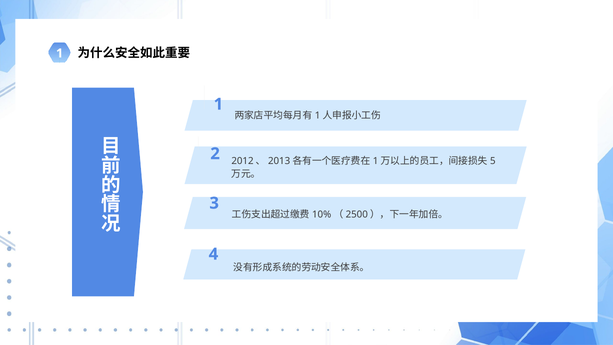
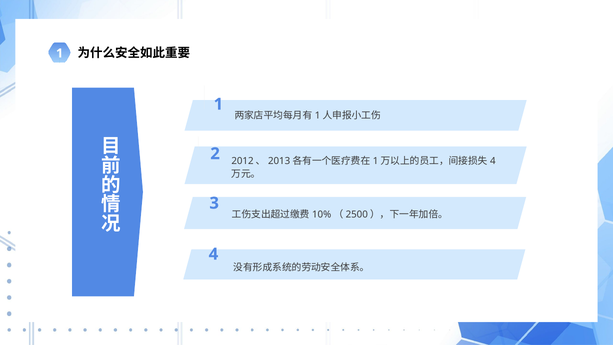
5 at (493, 161): 5 -> 4
